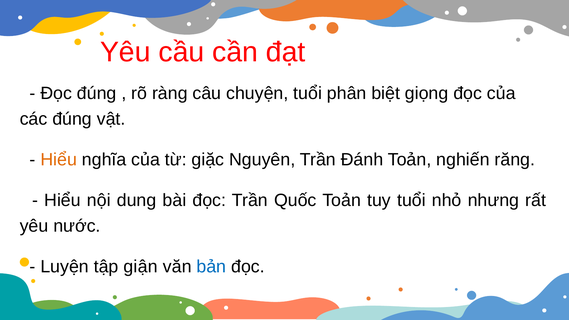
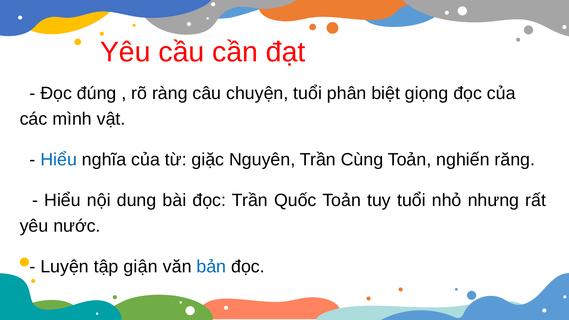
các đúng: đúng -> mình
Hiểu at (59, 160) colour: orange -> blue
Đánh: Đánh -> Cùng
